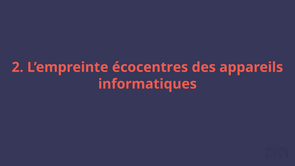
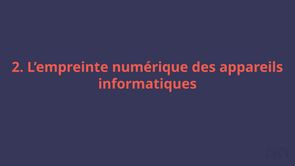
écocentres: écocentres -> numérique
